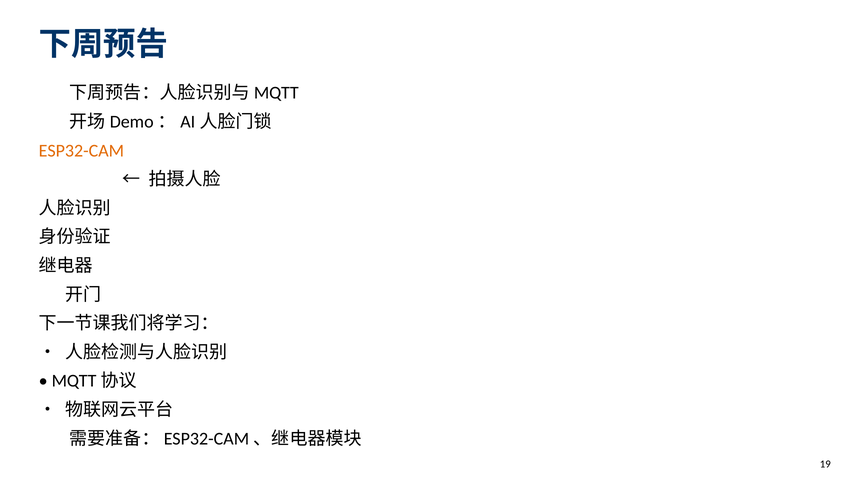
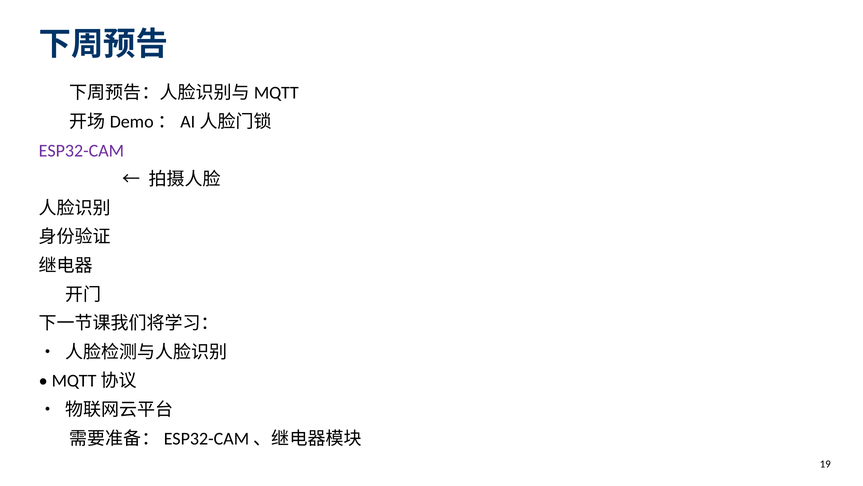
ESP32-CAM colour: orange -> purple
